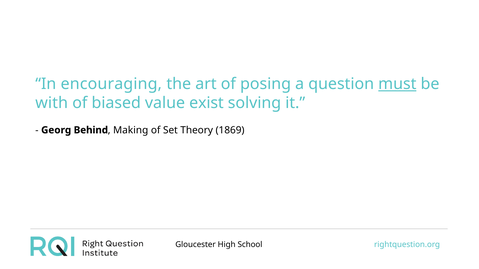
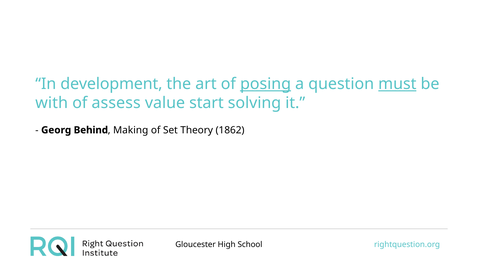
encouraging: encouraging -> development
posing underline: none -> present
biased: biased -> assess
exist: exist -> start
1869: 1869 -> 1862
